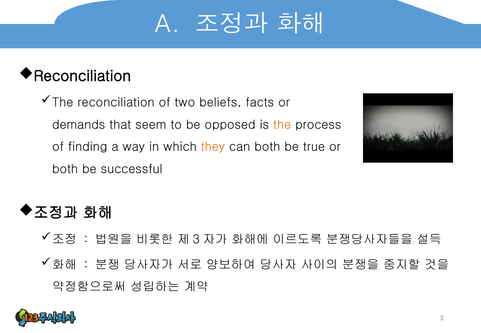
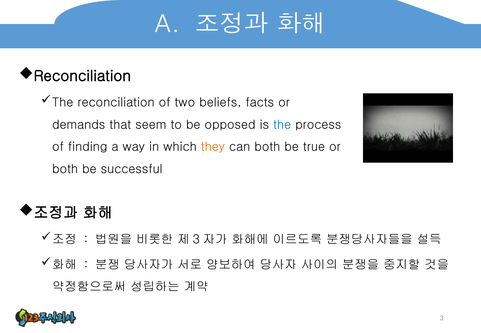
the at (282, 125) colour: orange -> blue
